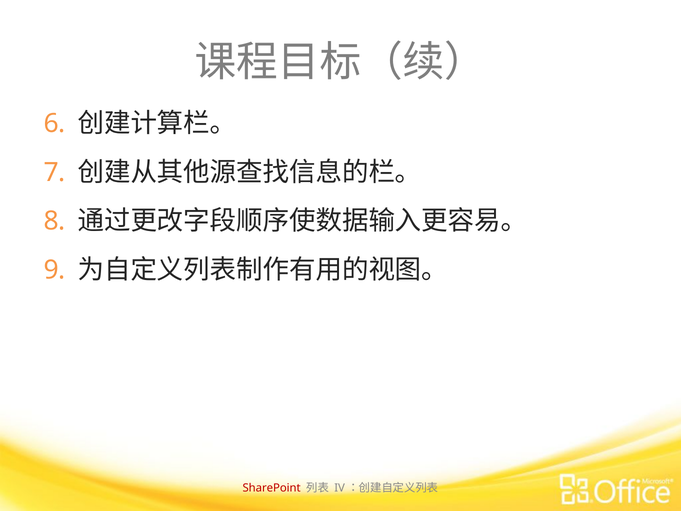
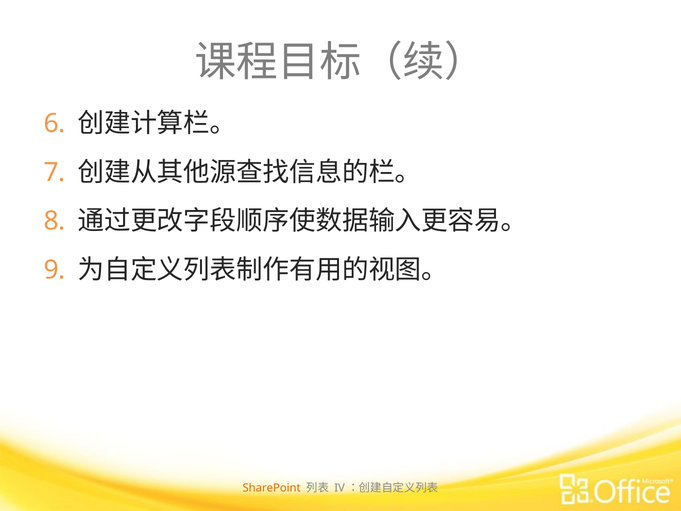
SharePoint colour: red -> orange
